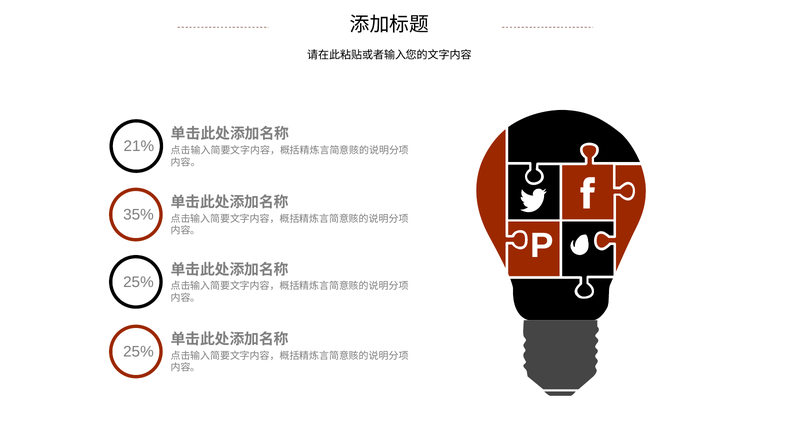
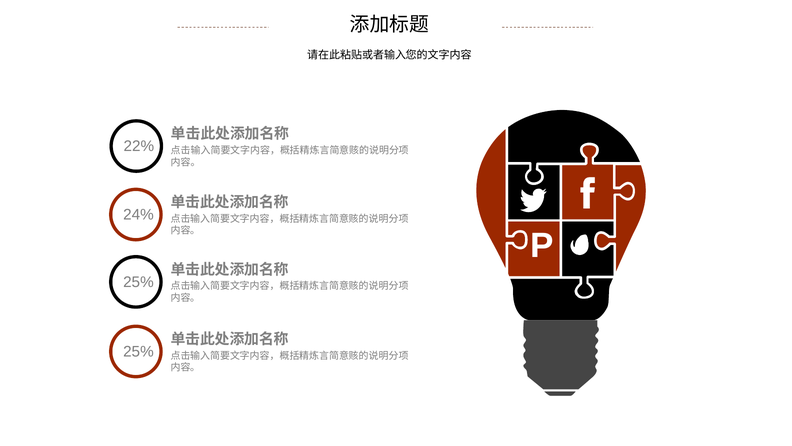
21%: 21% -> 22%
35%: 35% -> 24%
